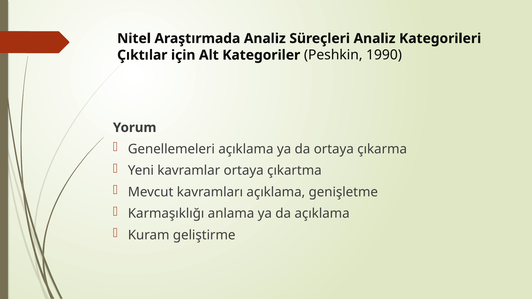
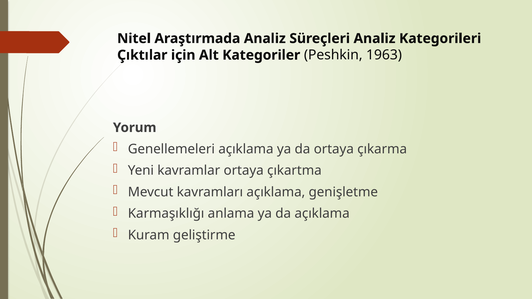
1990: 1990 -> 1963
